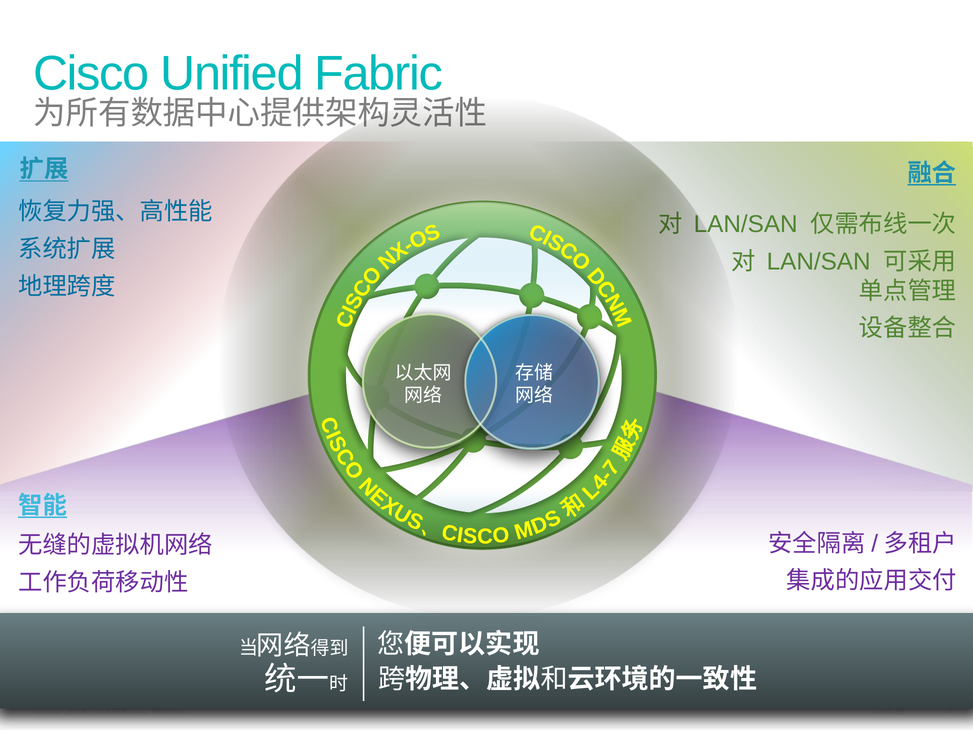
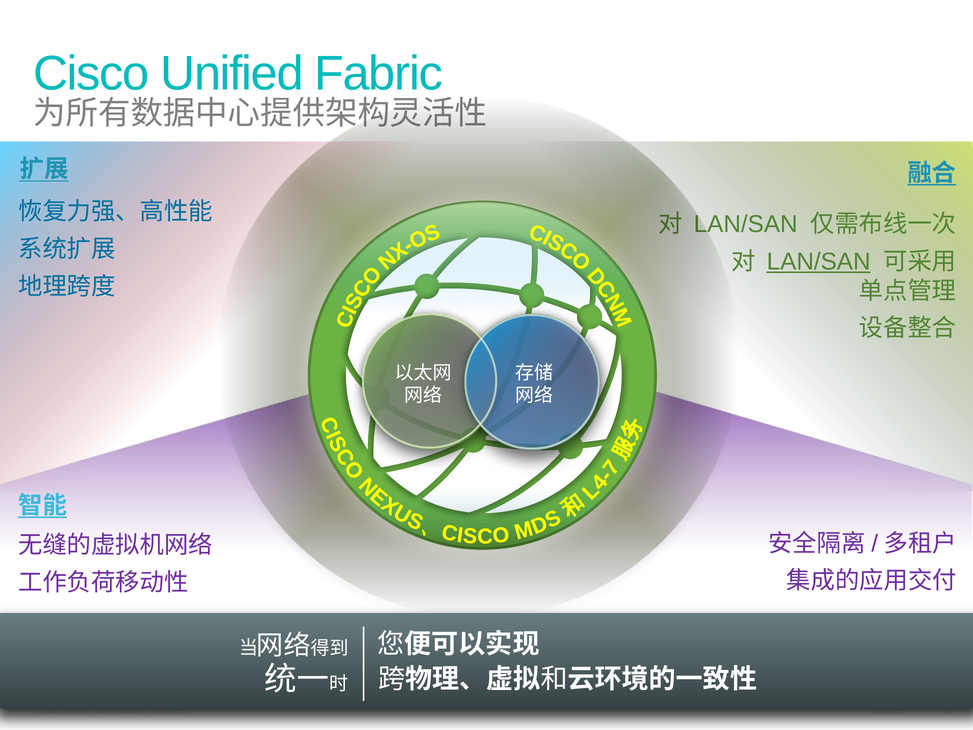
LAN/SAN at (819, 262) underline: none -> present
